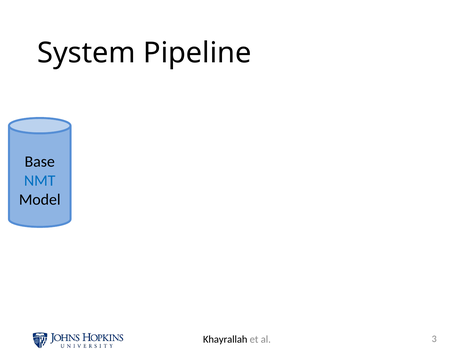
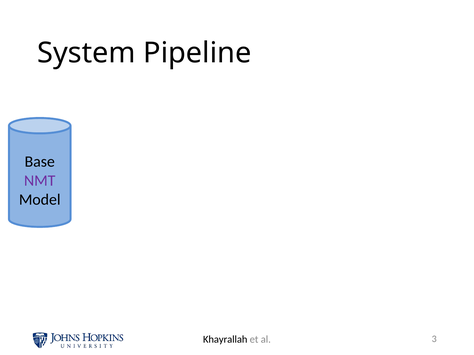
NMT colour: blue -> purple
